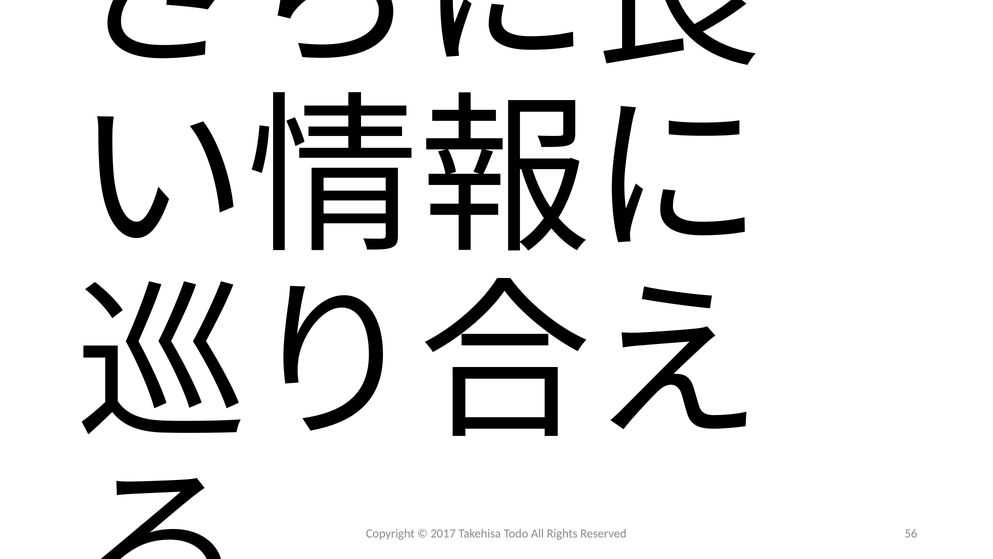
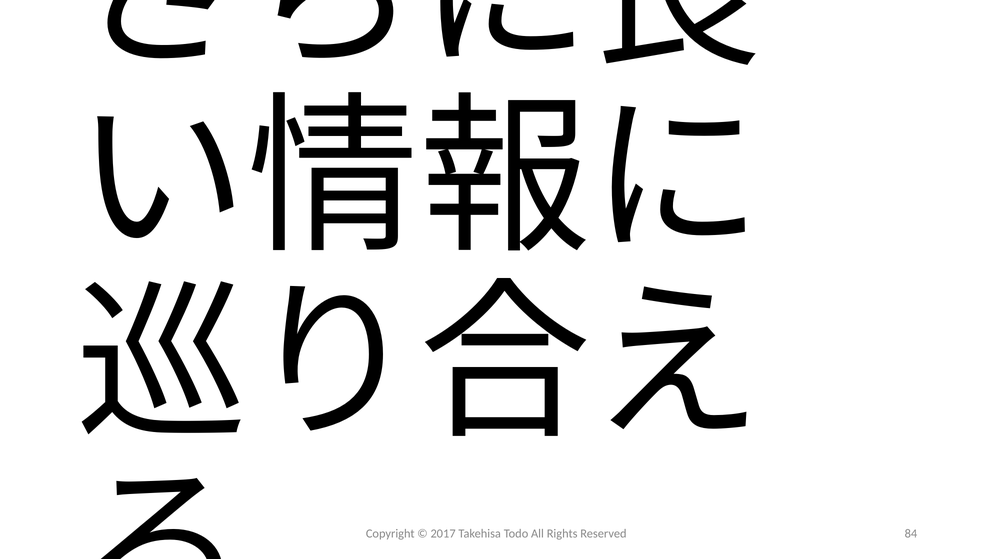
56: 56 -> 84
